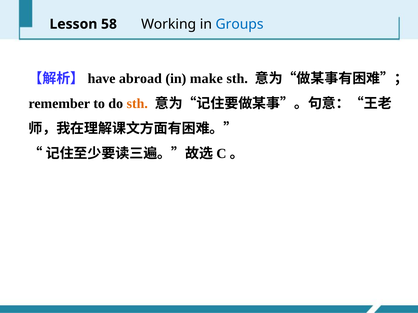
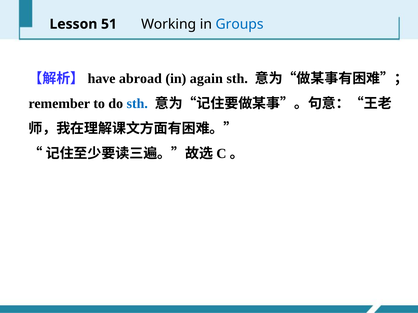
58: 58 -> 51
make: make -> again
sth at (137, 104) colour: orange -> blue
